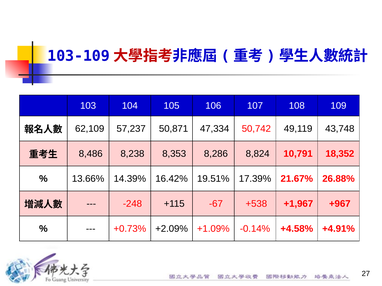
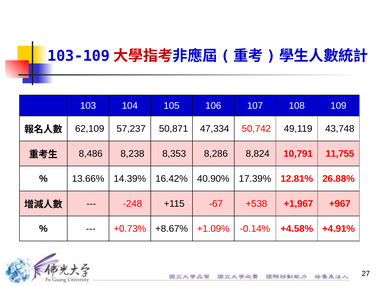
18,352: 18,352 -> 11,755
19.51%: 19.51% -> 40.90%
21.67%: 21.67% -> 12.81%
+2.09%: +2.09% -> +8.67%
